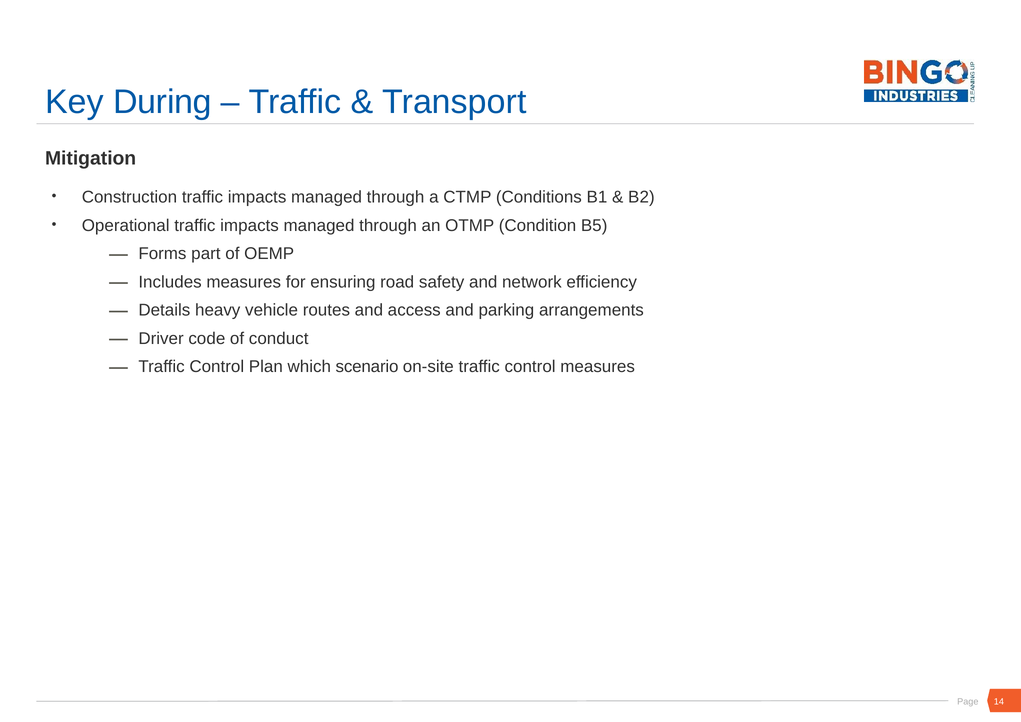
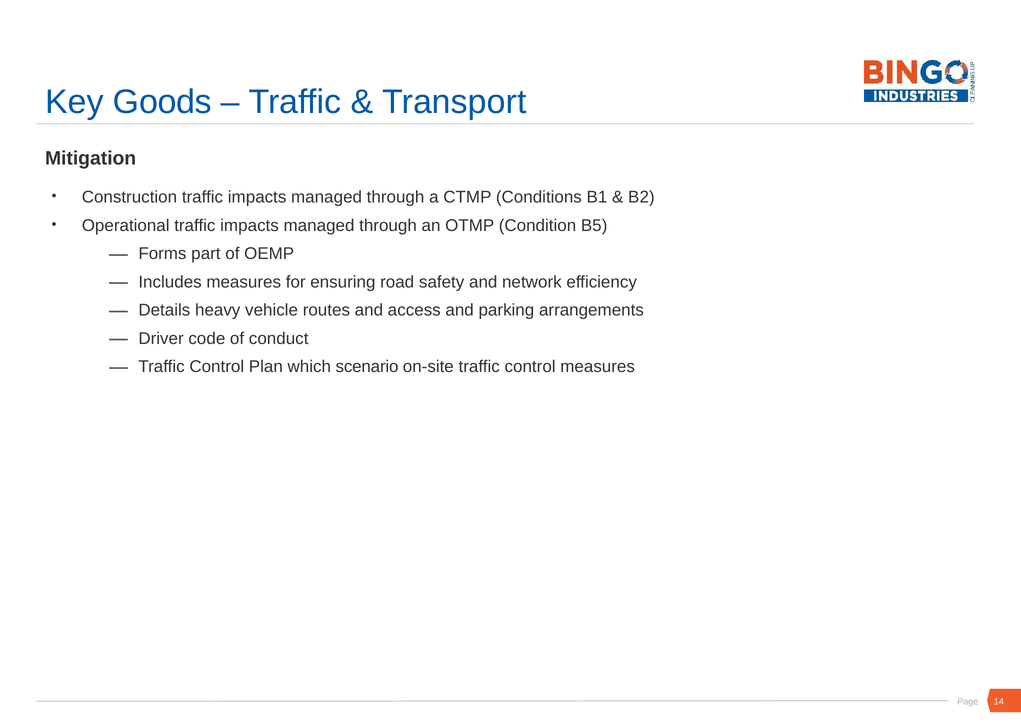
During: During -> Goods
